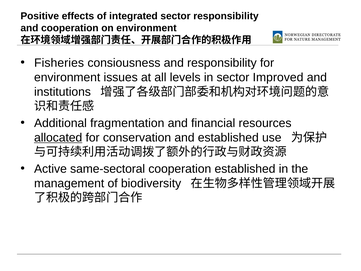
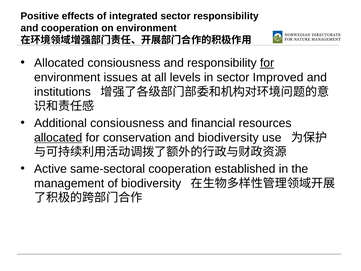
Fisheries at (59, 63): Fisheries -> Allocated
for at (267, 63) underline: none -> present
Additional fragmentation: fragmentation -> consiousness
and established: established -> biodiversity
